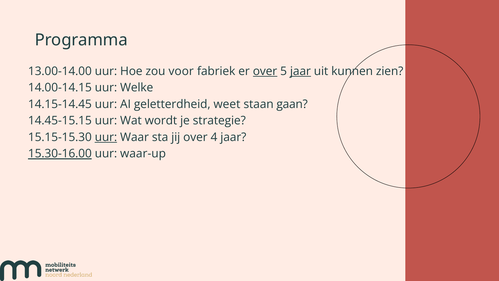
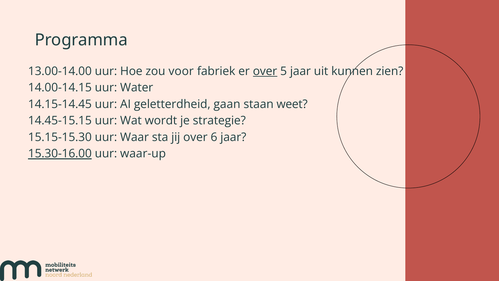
jaar at (300, 71) underline: present -> none
Welke: Welke -> Water
weet: weet -> gaan
gaan: gaan -> weet
uur at (106, 137) underline: present -> none
4: 4 -> 6
